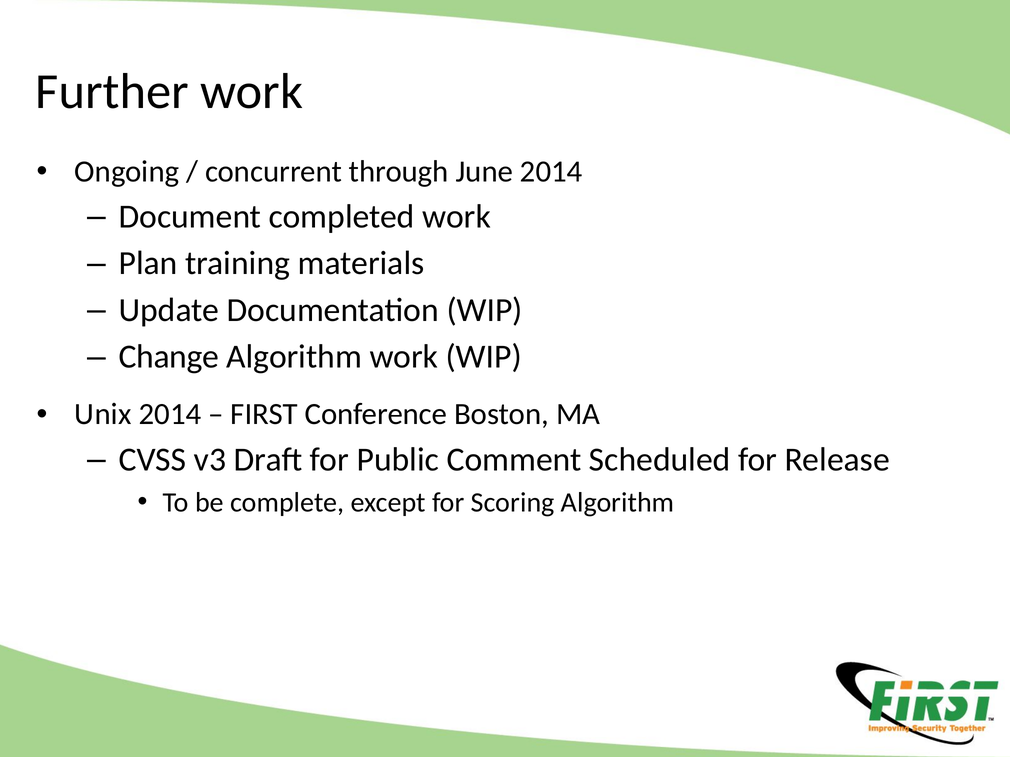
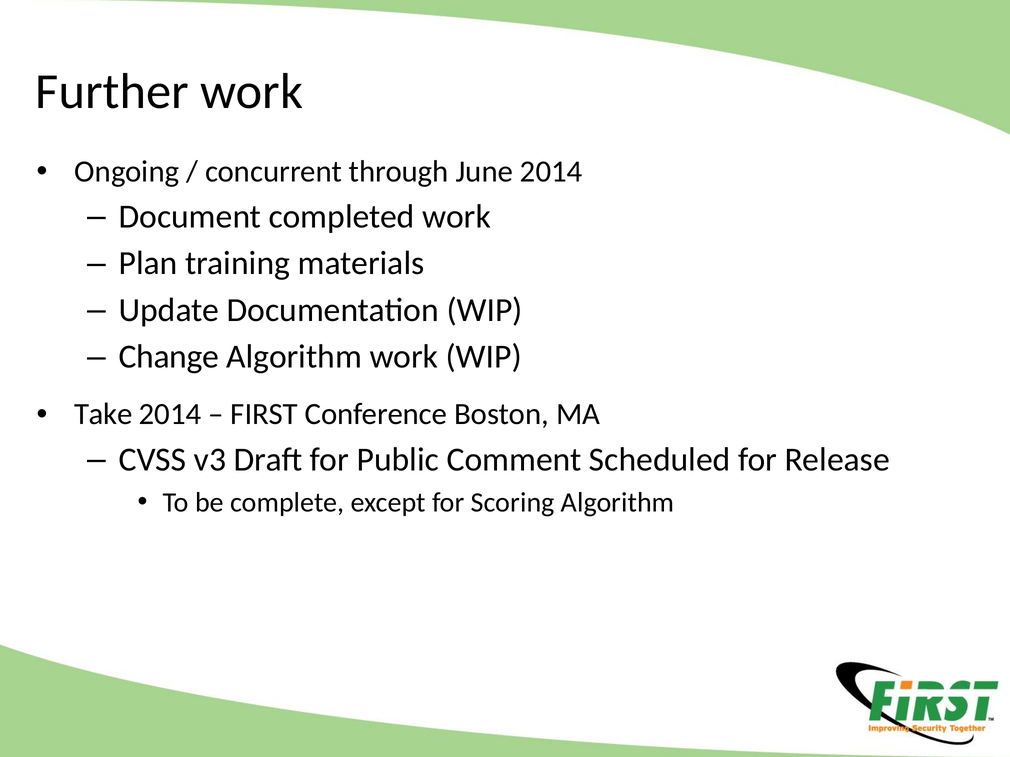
Unix: Unix -> Take
